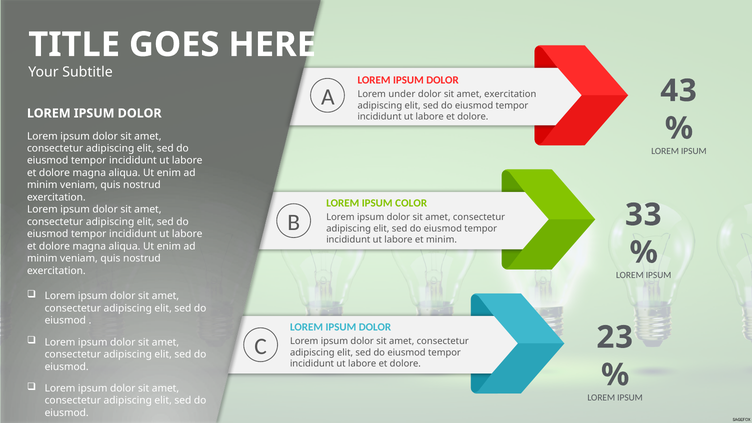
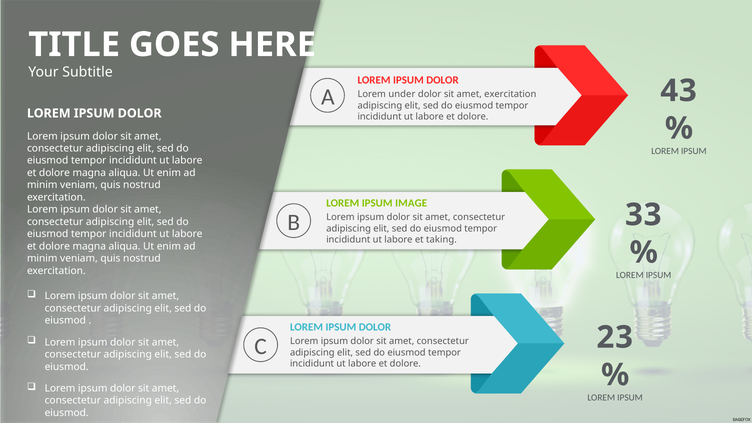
COLOR: COLOR -> IMAGE
et minim: minim -> taking
